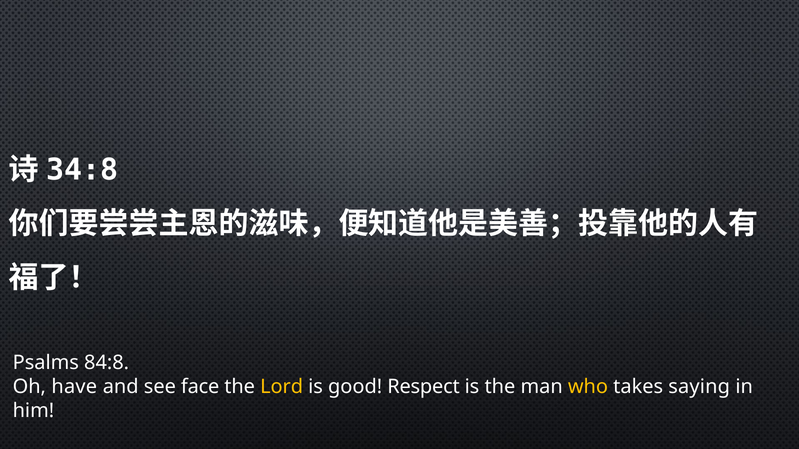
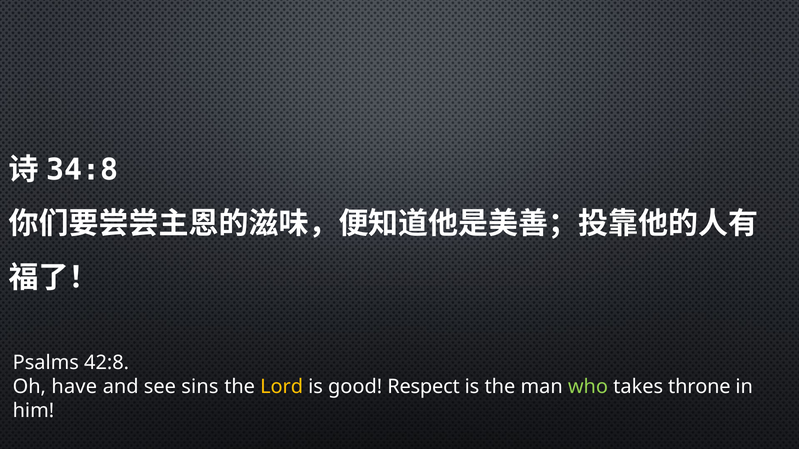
84:8: 84:8 -> 42:8
face: face -> sins
who colour: yellow -> light green
saying: saying -> throne
